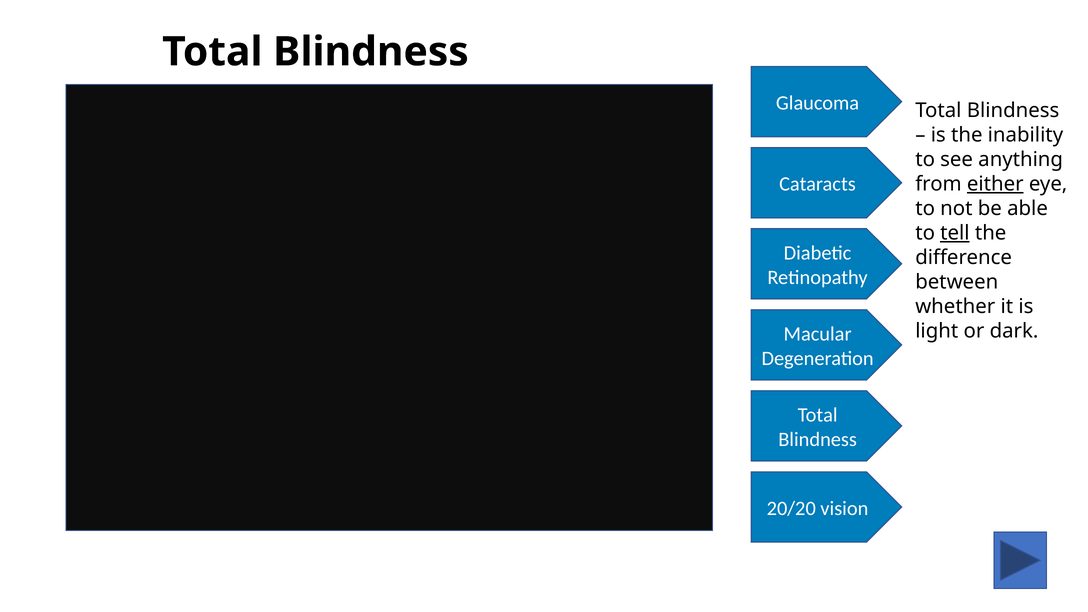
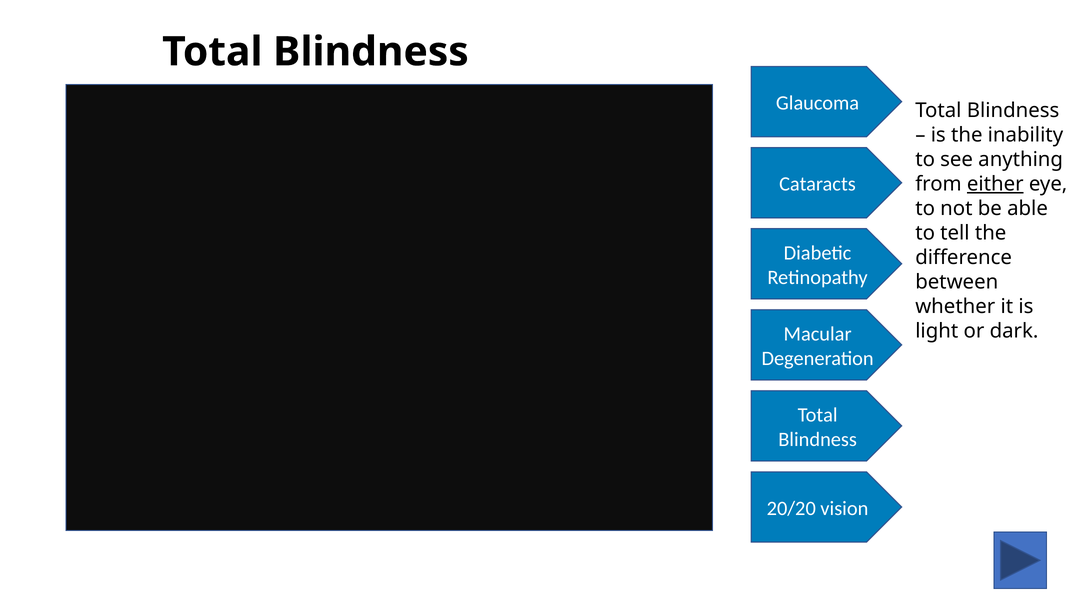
tell underline: present -> none
